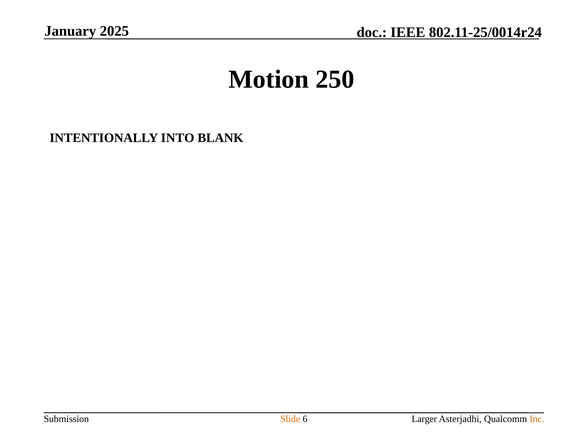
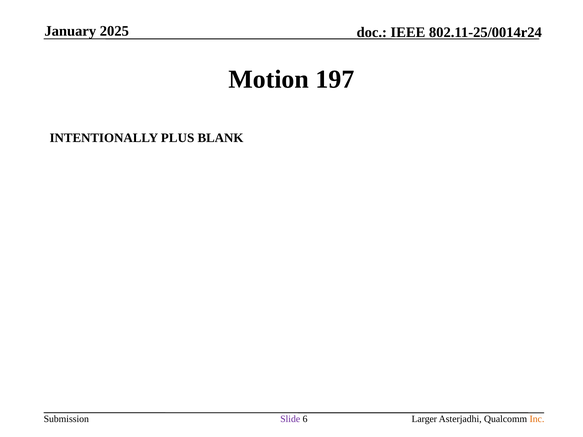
250: 250 -> 197
INTO: INTO -> PLUS
Slide colour: orange -> purple
